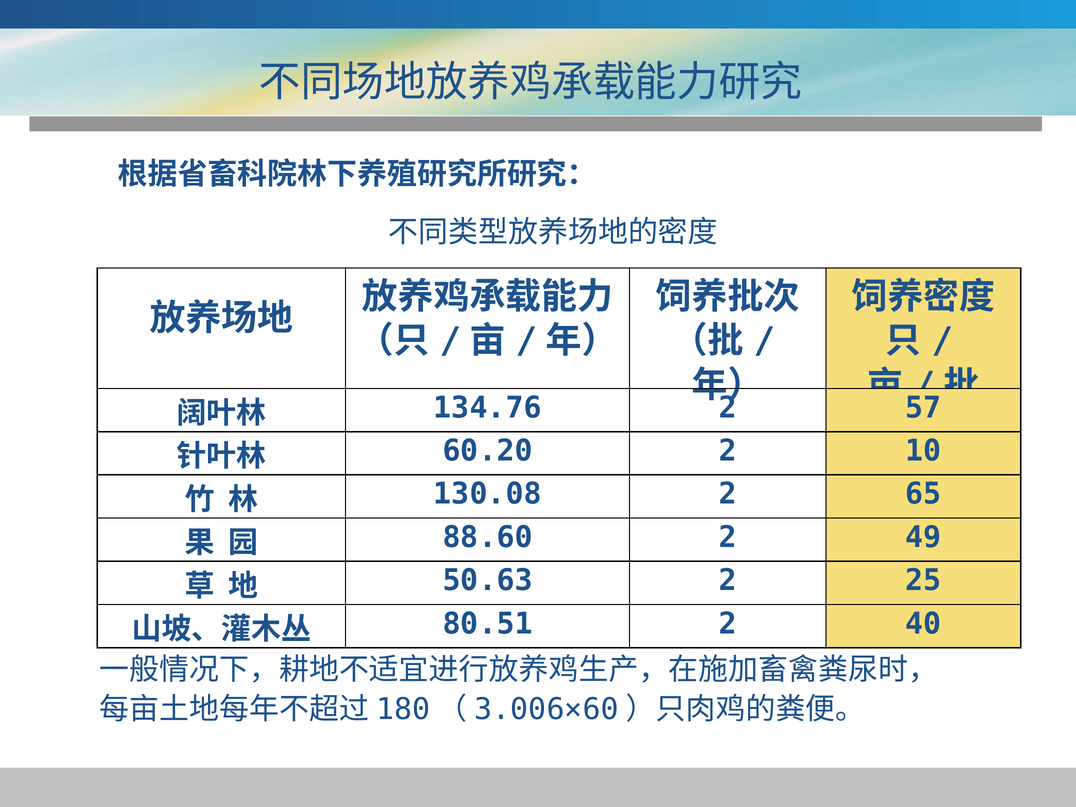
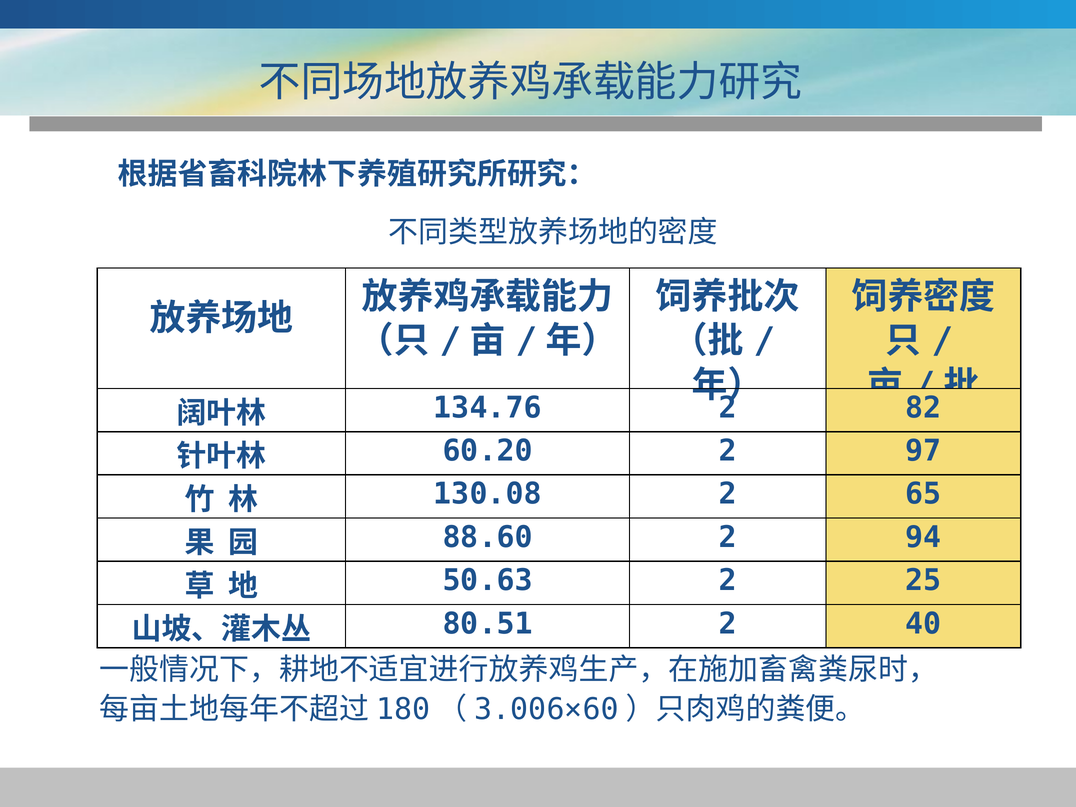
57: 57 -> 82
10: 10 -> 97
49: 49 -> 94
